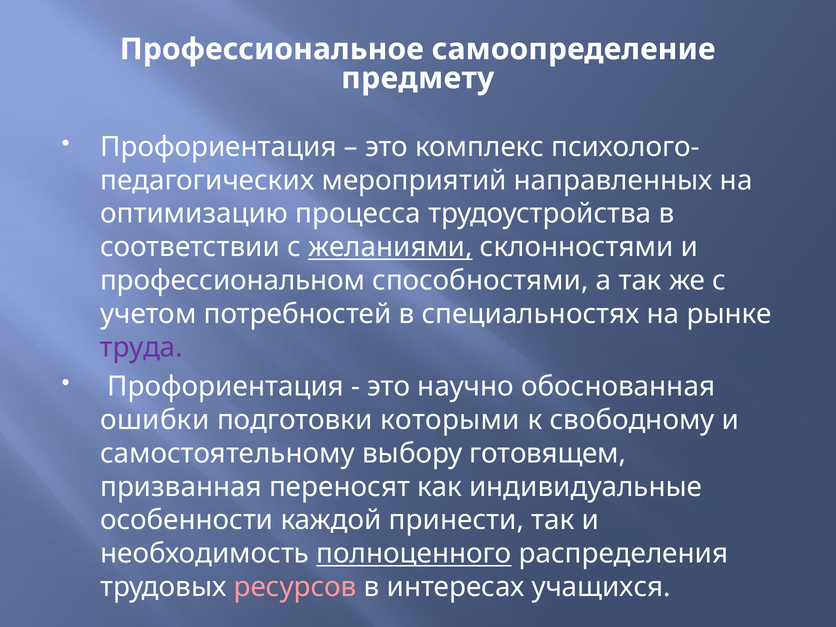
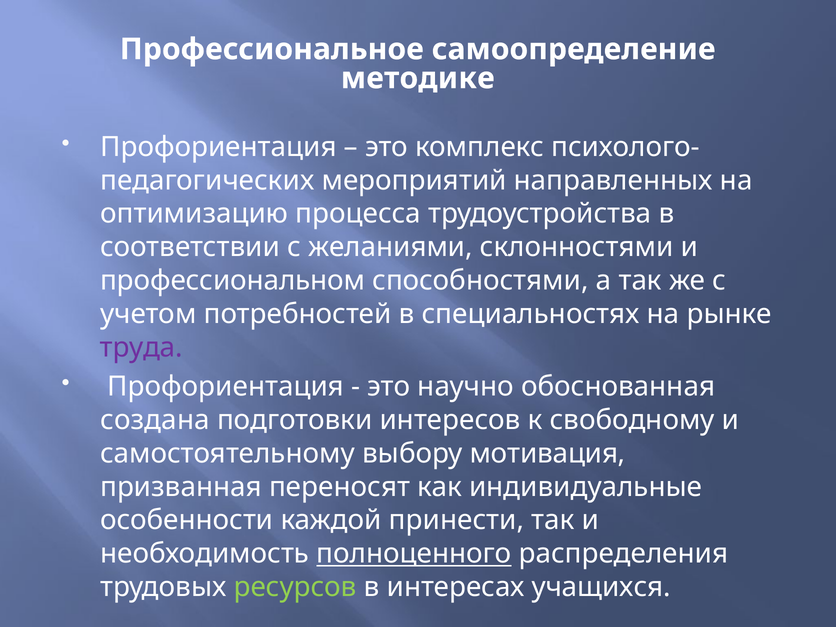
предмету: предмету -> методике
желаниями underline: present -> none
ошибки: ошибки -> создана
которыми: которыми -> интересов
готовящем: готовящем -> мотивация
ресурсов colour: pink -> light green
